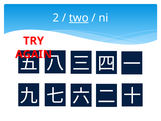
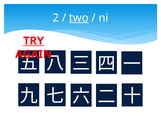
TRY underline: none -> present
